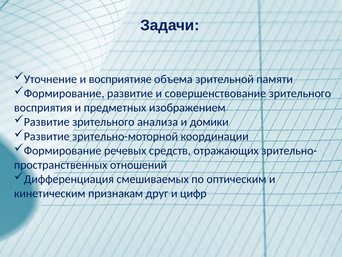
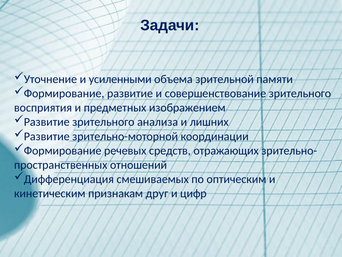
восприятияе: восприятияе -> усиленными
домики: домики -> лишних
